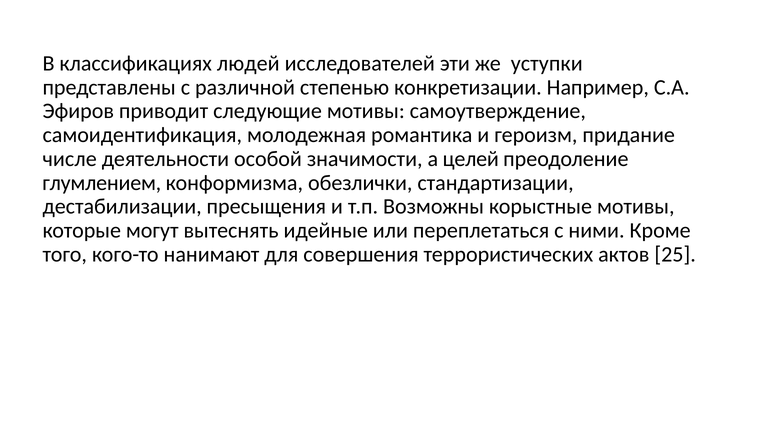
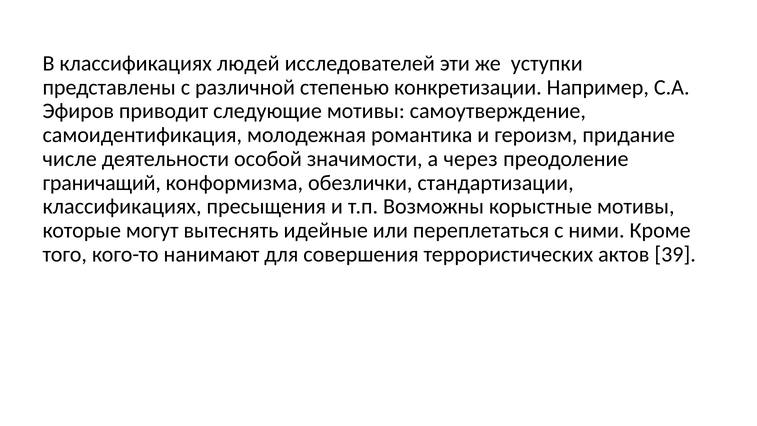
целей: целей -> через
глумлением: глумлением -> граничащий
дестабилизации at (122, 207): дестабилизации -> классификациях
25: 25 -> 39
